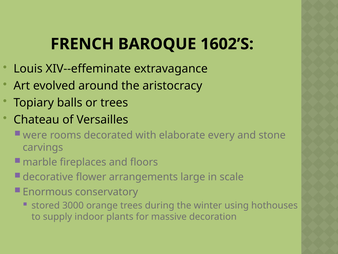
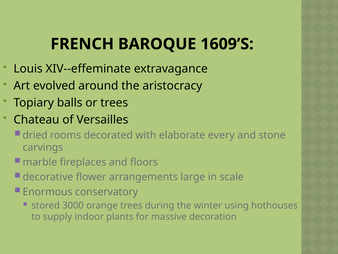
1602’S: 1602’S -> 1609’S
were: were -> dried
